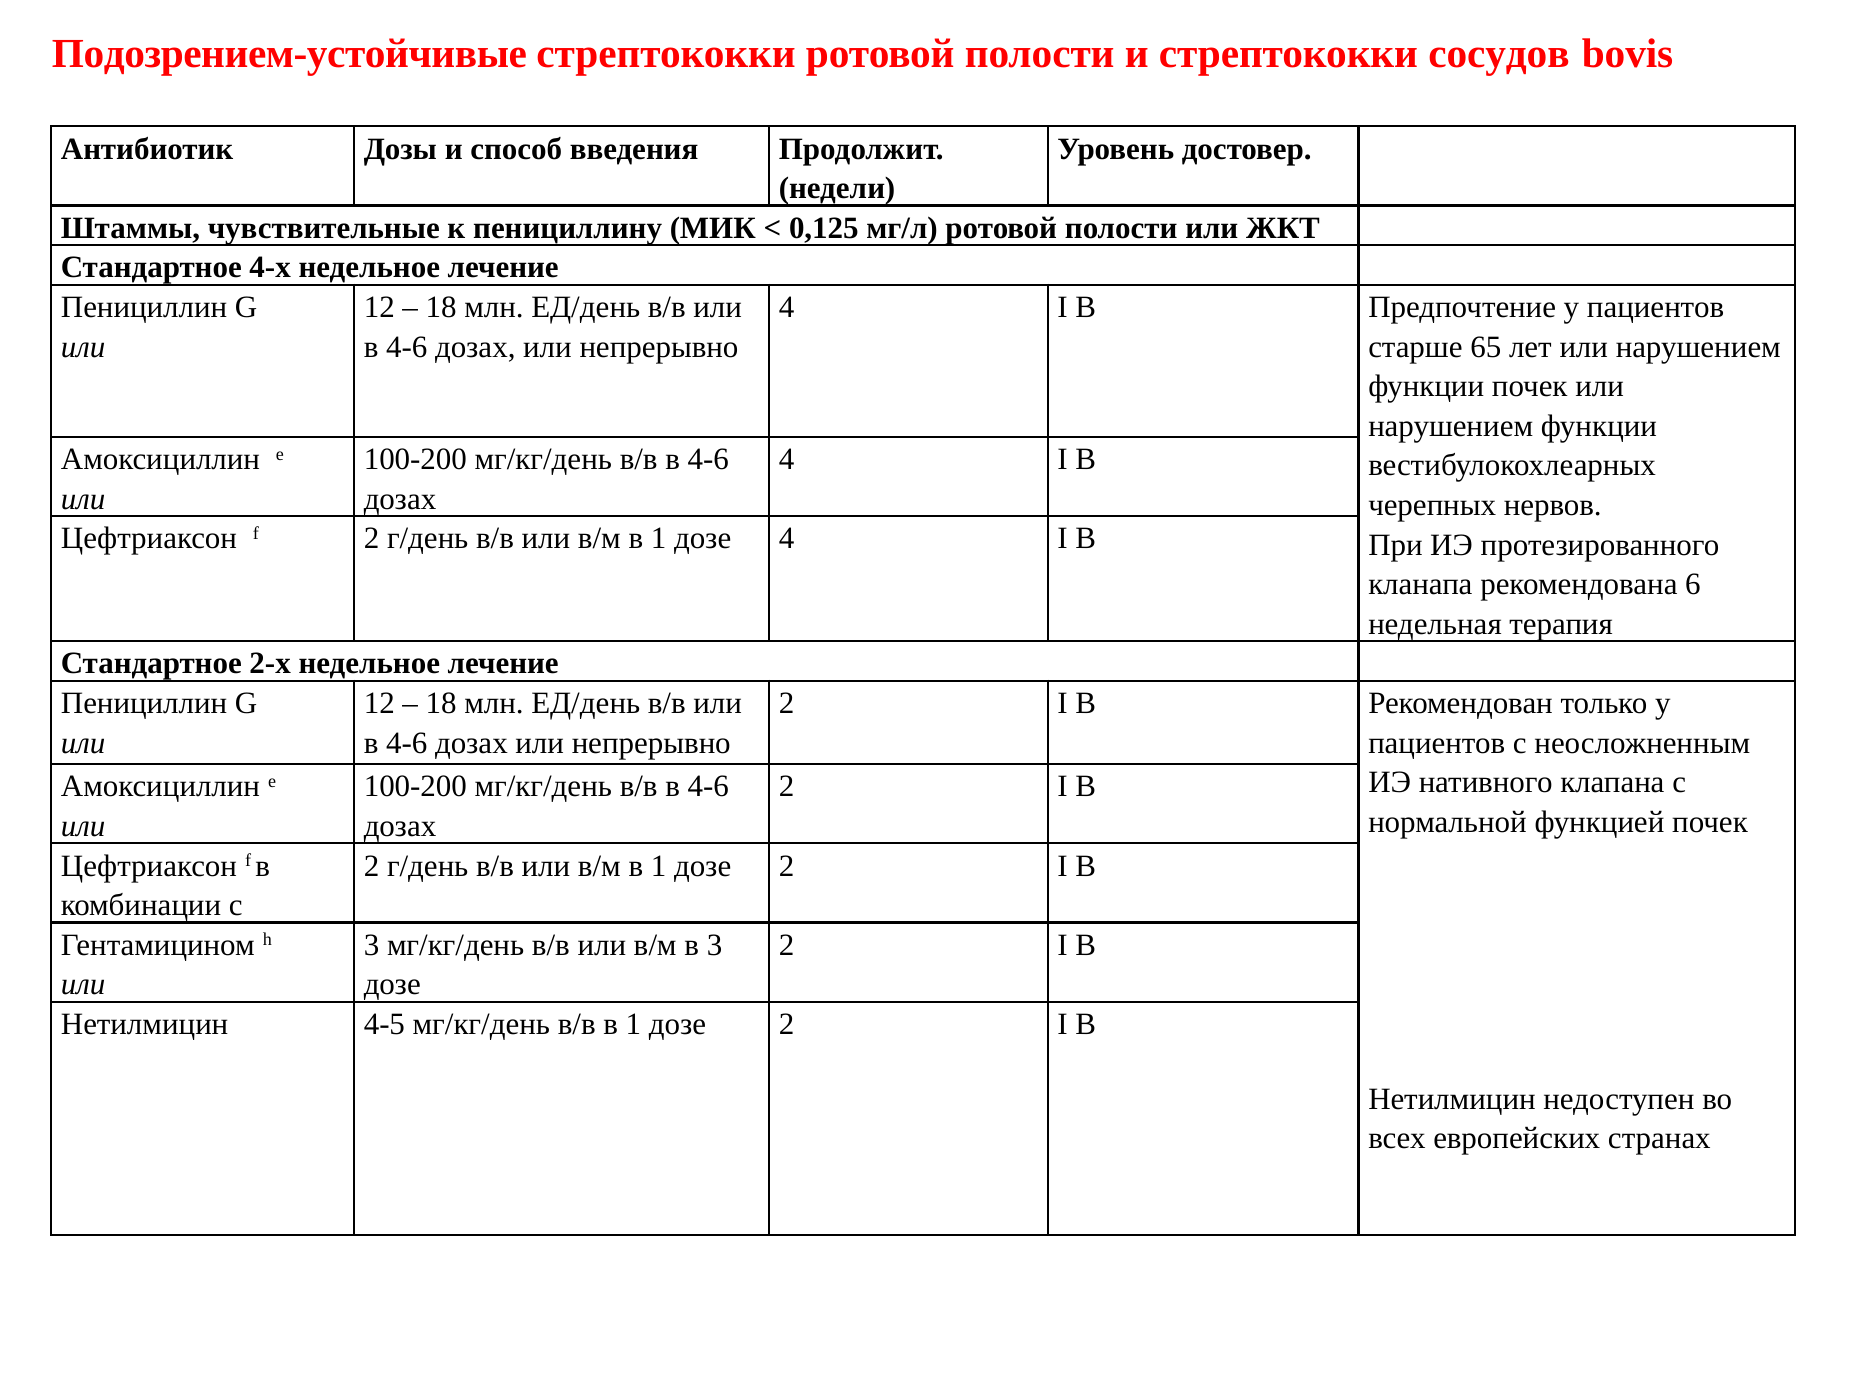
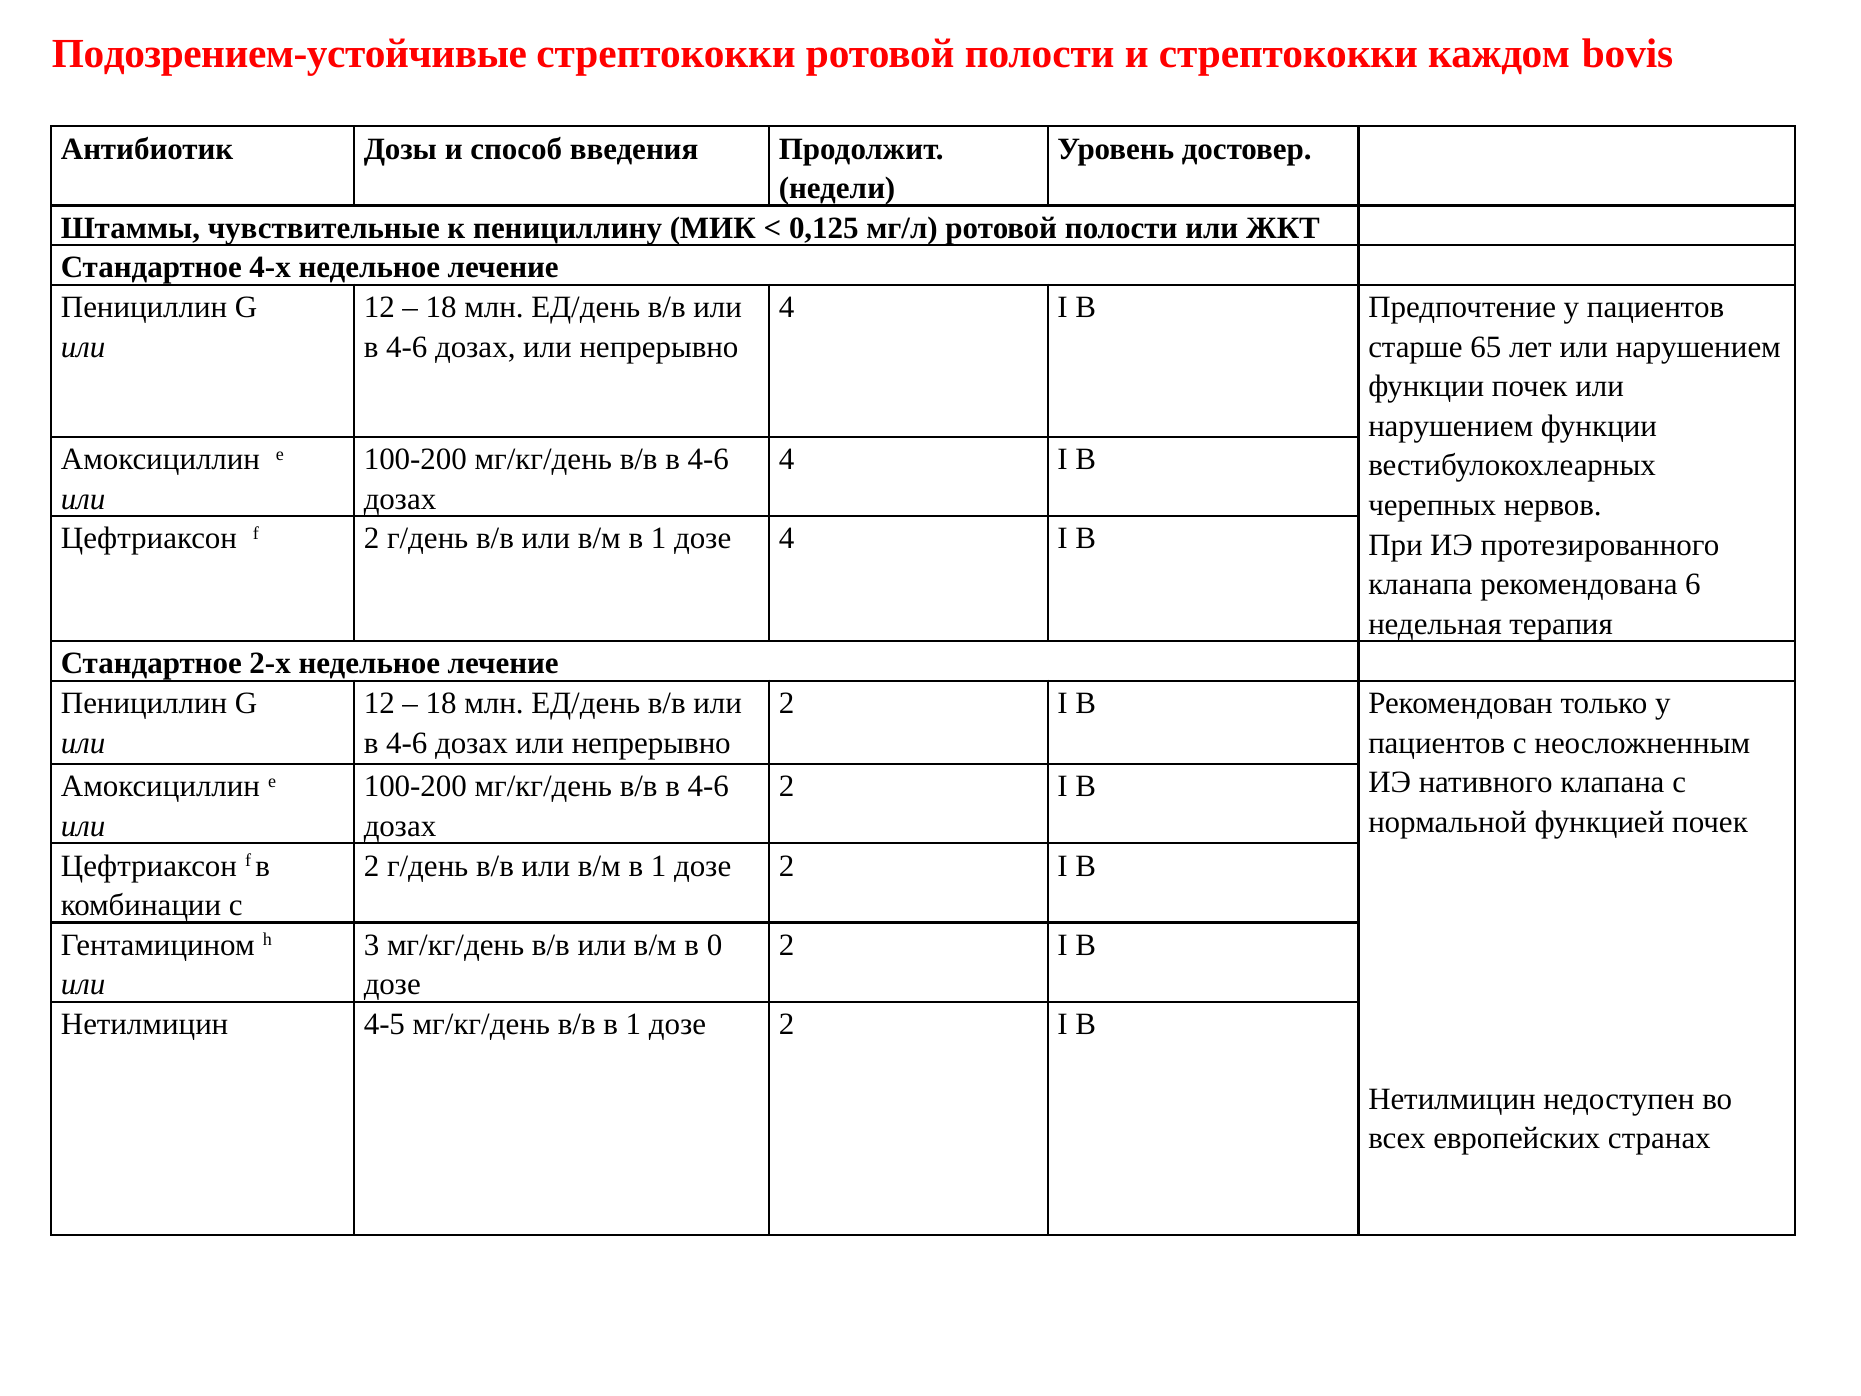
сосудов: сосудов -> каждом
в 3: 3 -> 0
